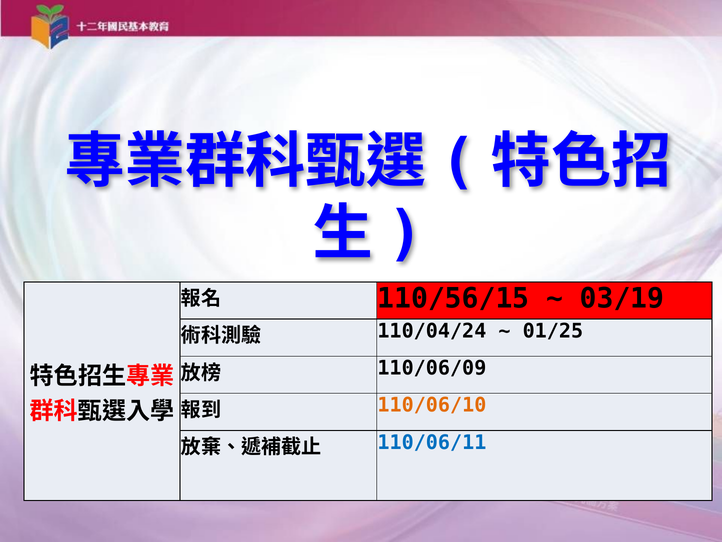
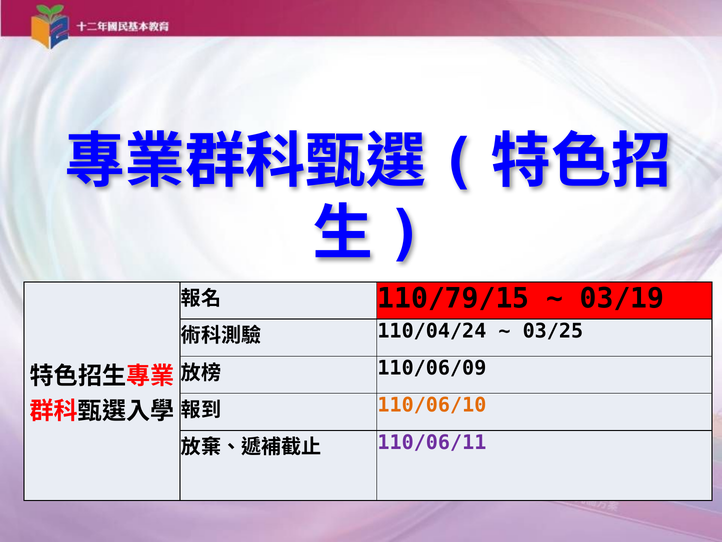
110/56/15: 110/56/15 -> 110/79/15
01/25: 01/25 -> 03/25
110/06/11 colour: blue -> purple
